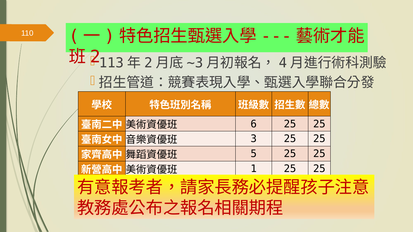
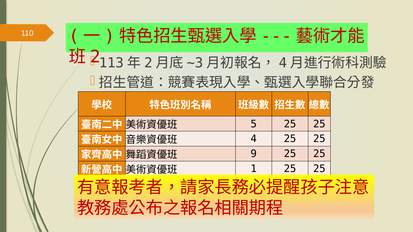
6: 6 -> 5
3: 3 -> 4
5: 5 -> 9
